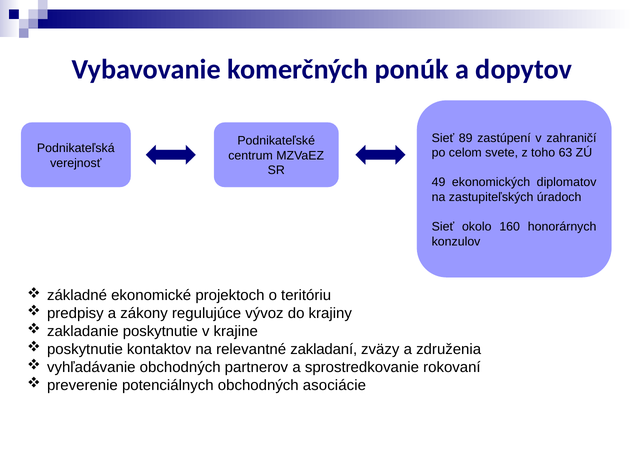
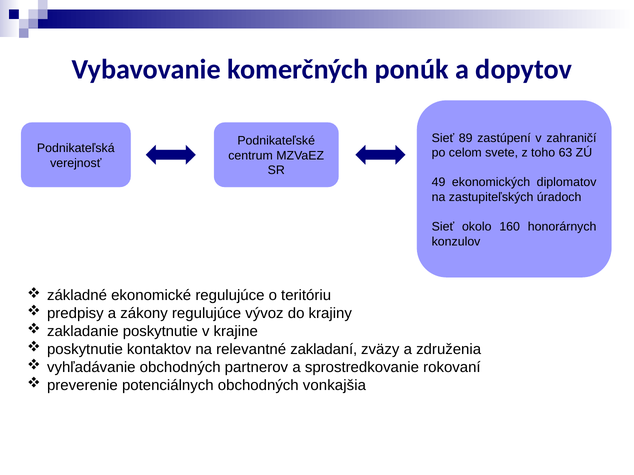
ekonomické projektoch: projektoch -> regulujúce
asociácie: asociácie -> vonkajšia
